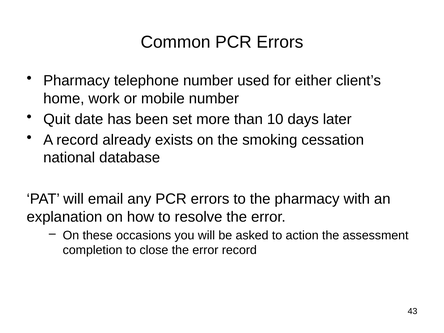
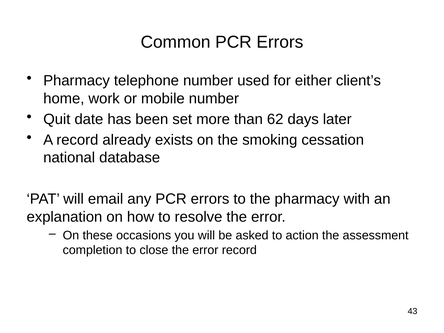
10: 10 -> 62
